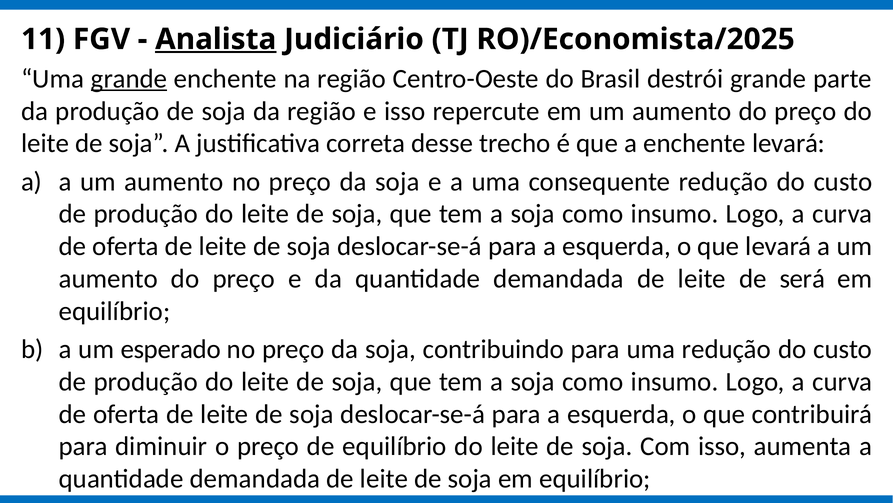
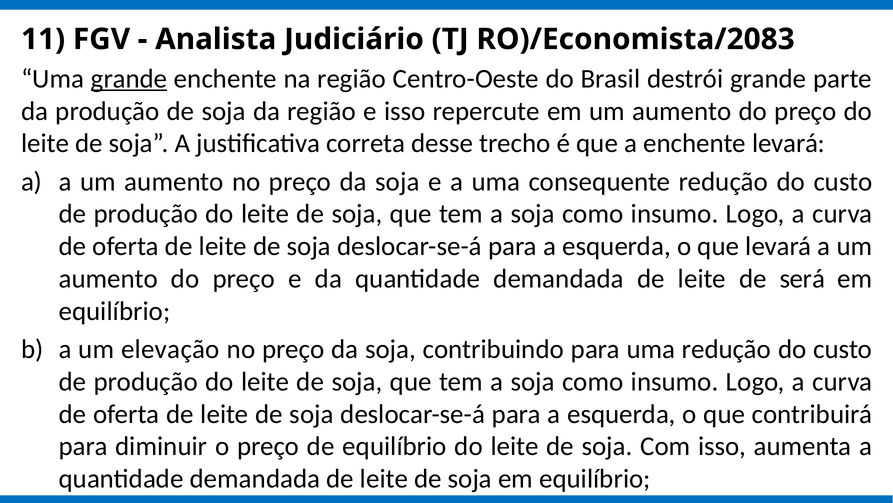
Analista underline: present -> none
RO)/Economista/2025: RO)/Economista/2025 -> RO)/Economista/2083
esperado: esperado -> elevação
